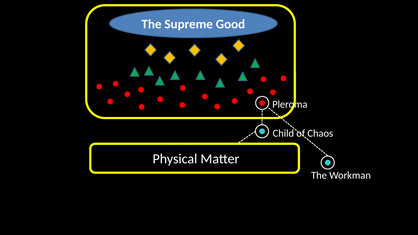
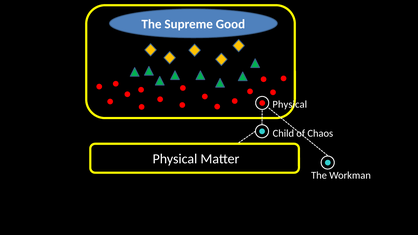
Pleroma at (290, 105): Pleroma -> Physical
